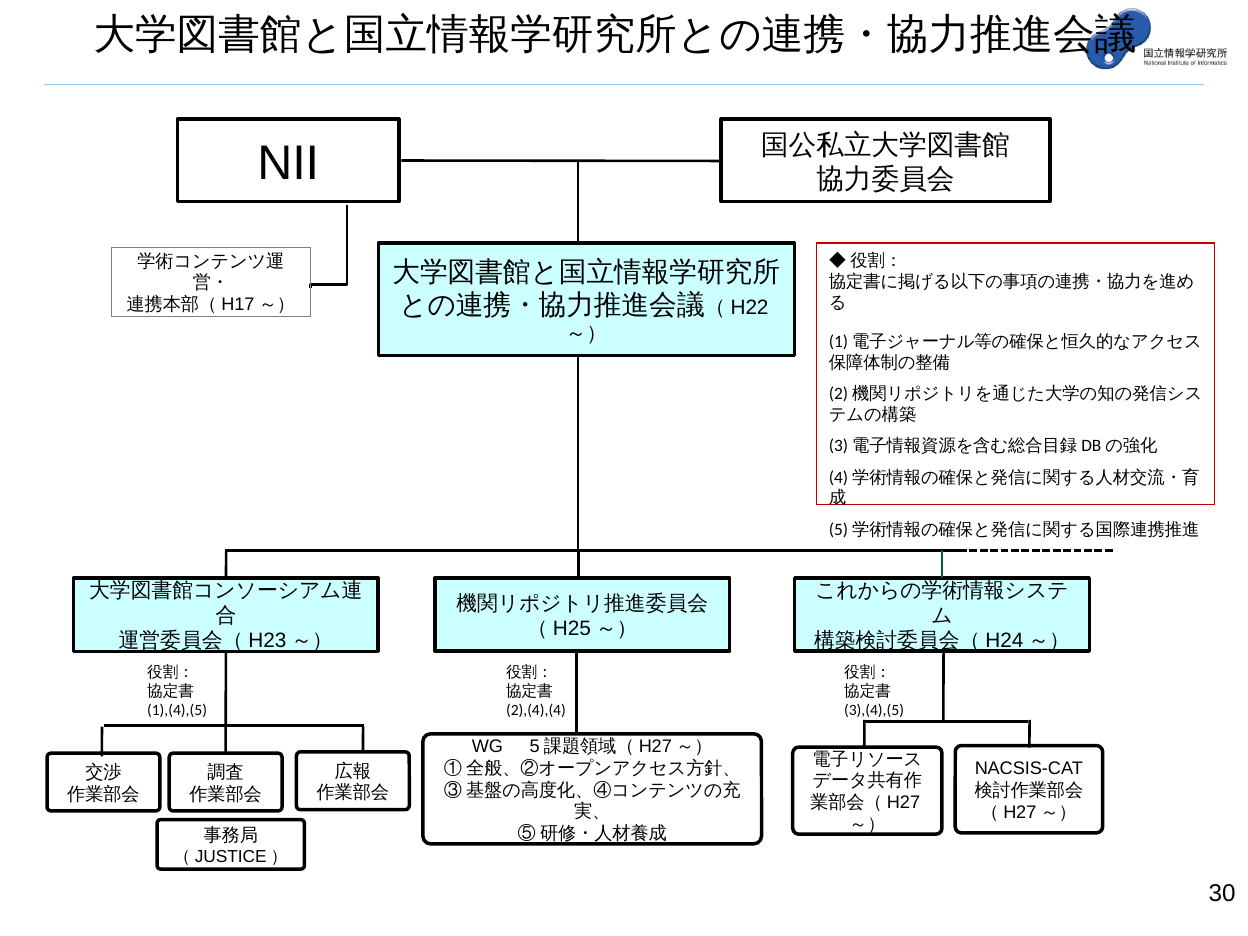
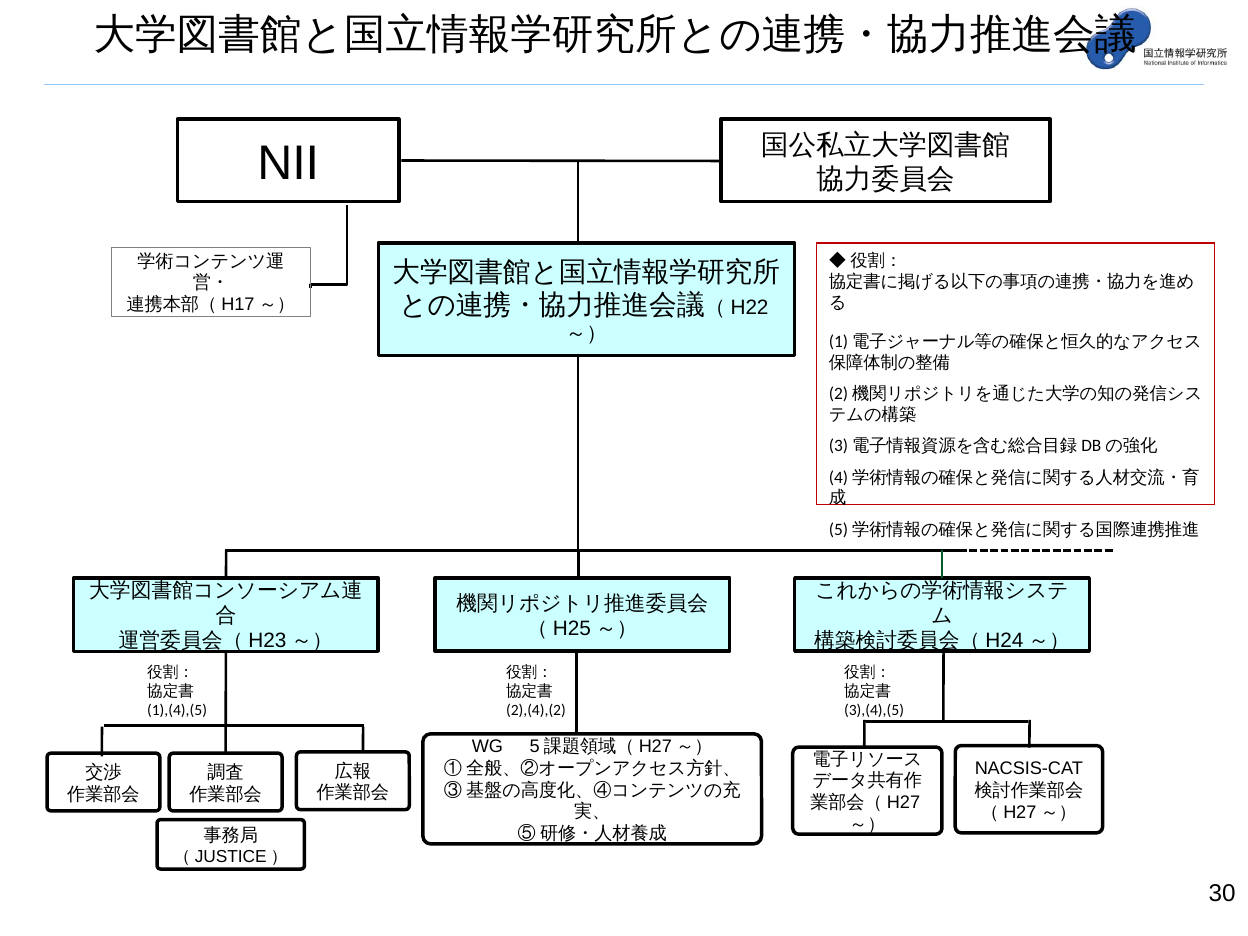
2),(4),(4: 2),(4),(4 -> 2),(4),(2
